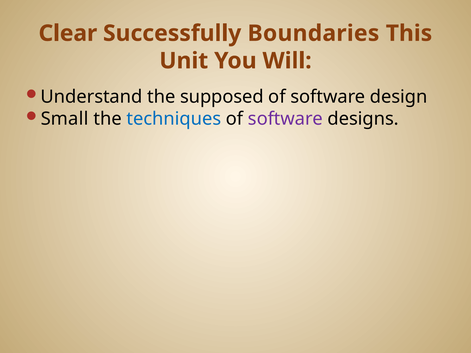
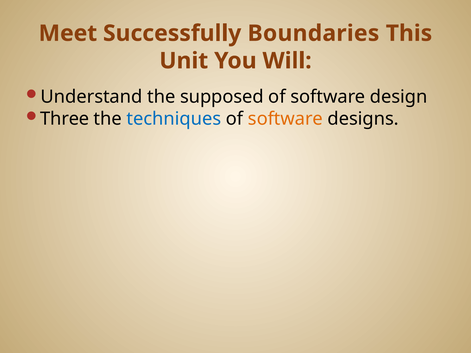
Clear: Clear -> Meet
Small: Small -> Three
software at (285, 119) colour: purple -> orange
